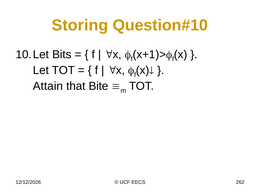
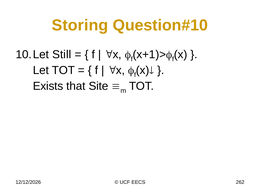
Bits: Bits -> Still
Attain: Attain -> Exists
Bite: Bite -> Site
